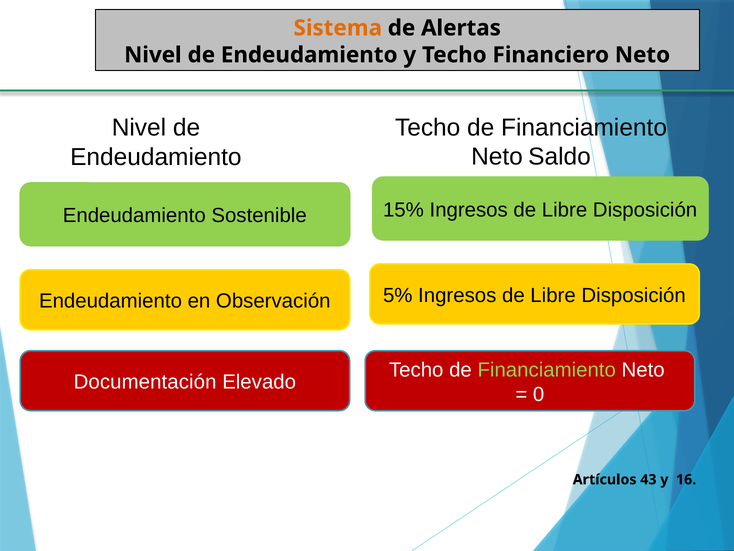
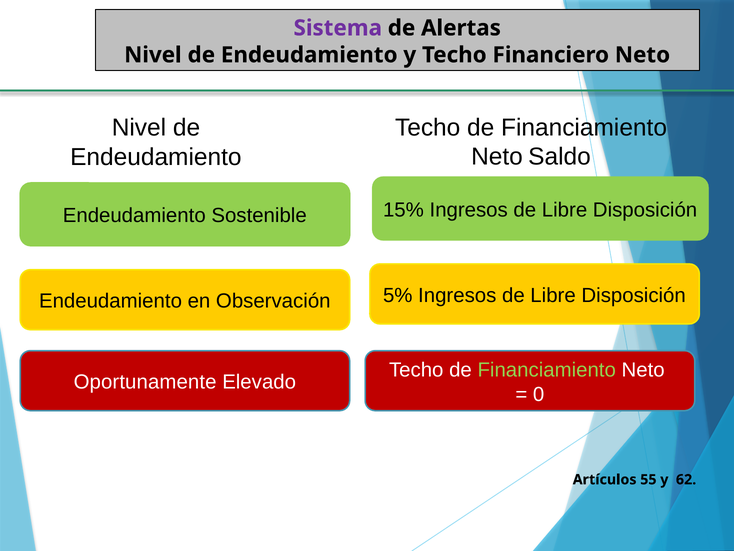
Sistema colour: orange -> purple
Documentación: Documentación -> Oportunamente
43: 43 -> 55
16: 16 -> 62
